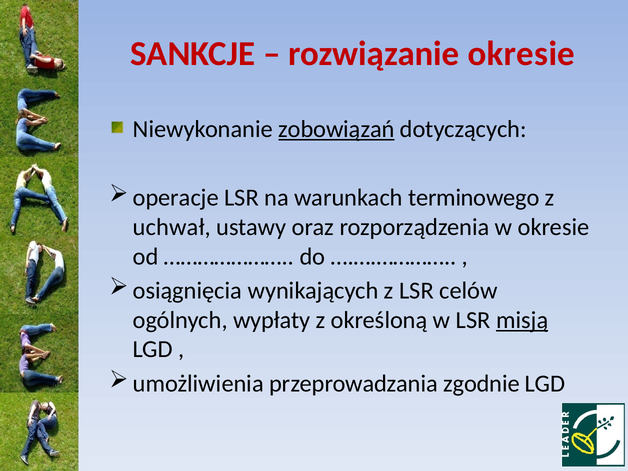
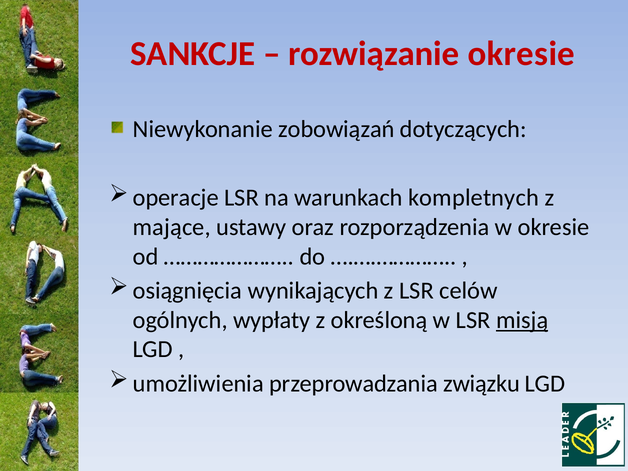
zobowiązań underline: present -> none
terminowego: terminowego -> kompletnych
uchwał: uchwał -> mające
zgodnie: zgodnie -> związku
